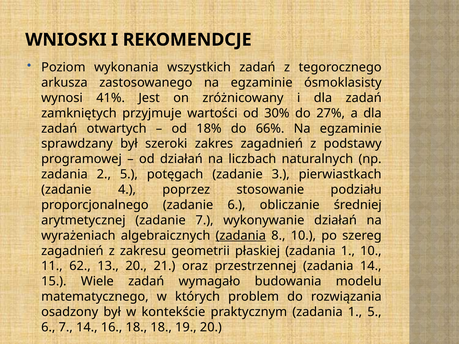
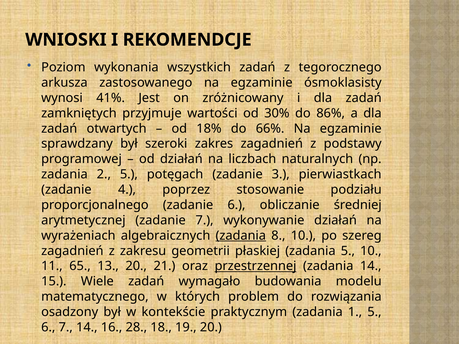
27%: 27% -> 86%
płaskiej zadania 1: 1 -> 5
62: 62 -> 65
przestrzennej underline: none -> present
16 18: 18 -> 28
